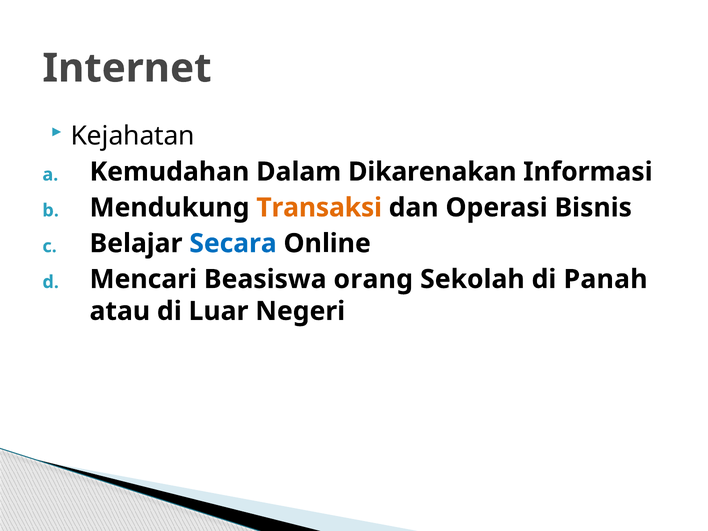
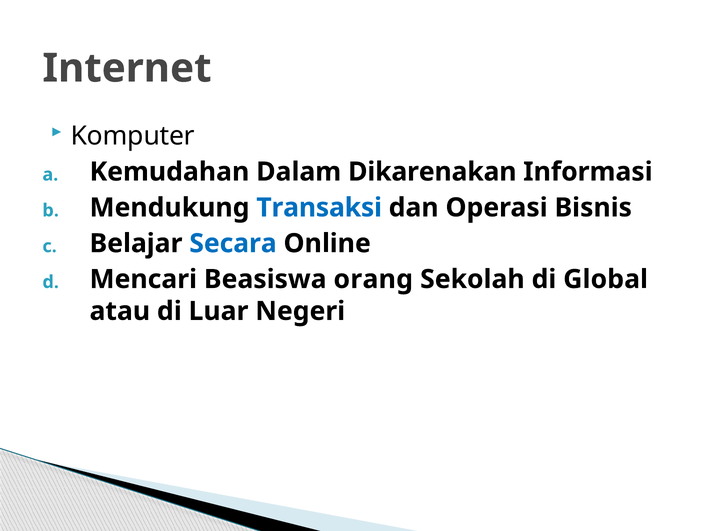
Kejahatan: Kejahatan -> Komputer
Transaksi colour: orange -> blue
Panah: Panah -> Global
